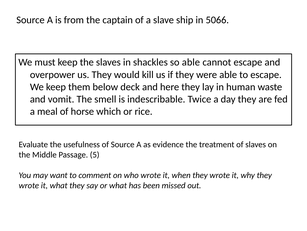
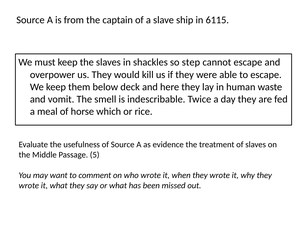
5066: 5066 -> 6115
so able: able -> step
